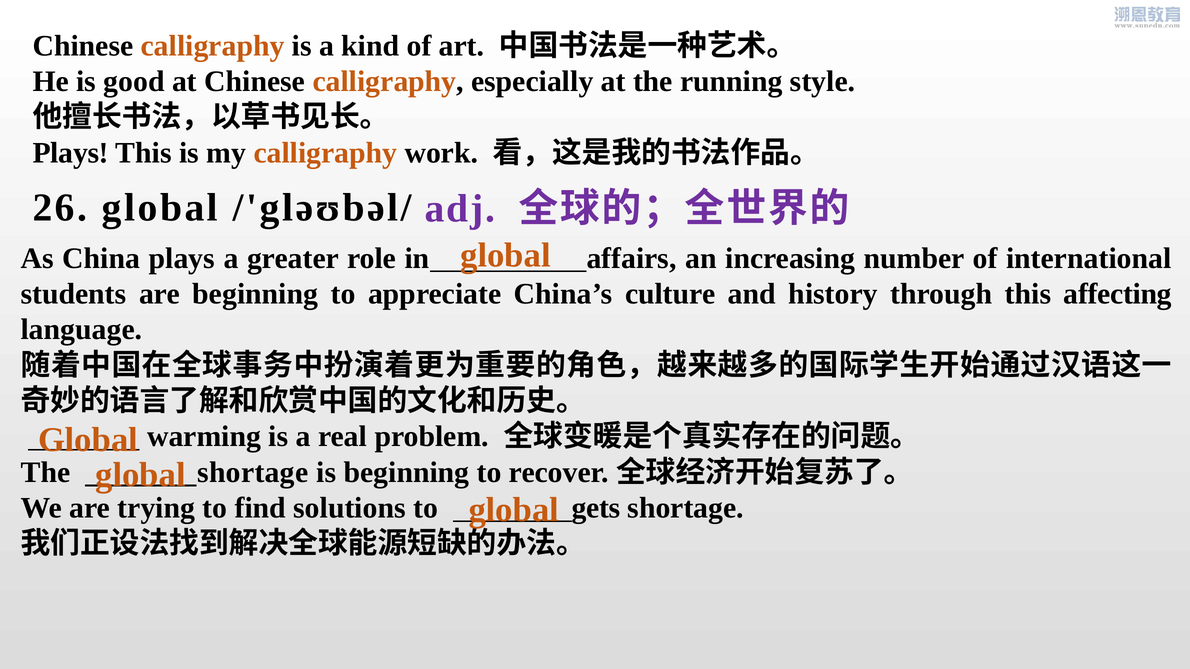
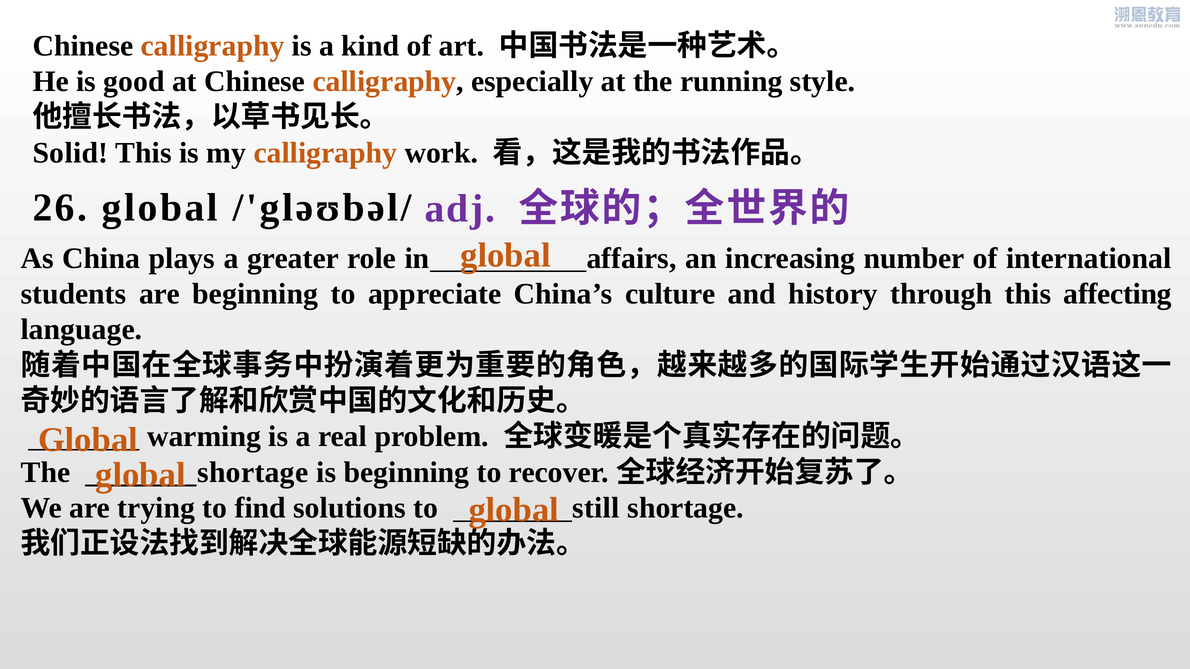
Plays at (71, 153): Plays -> Solid
gets: gets -> still
